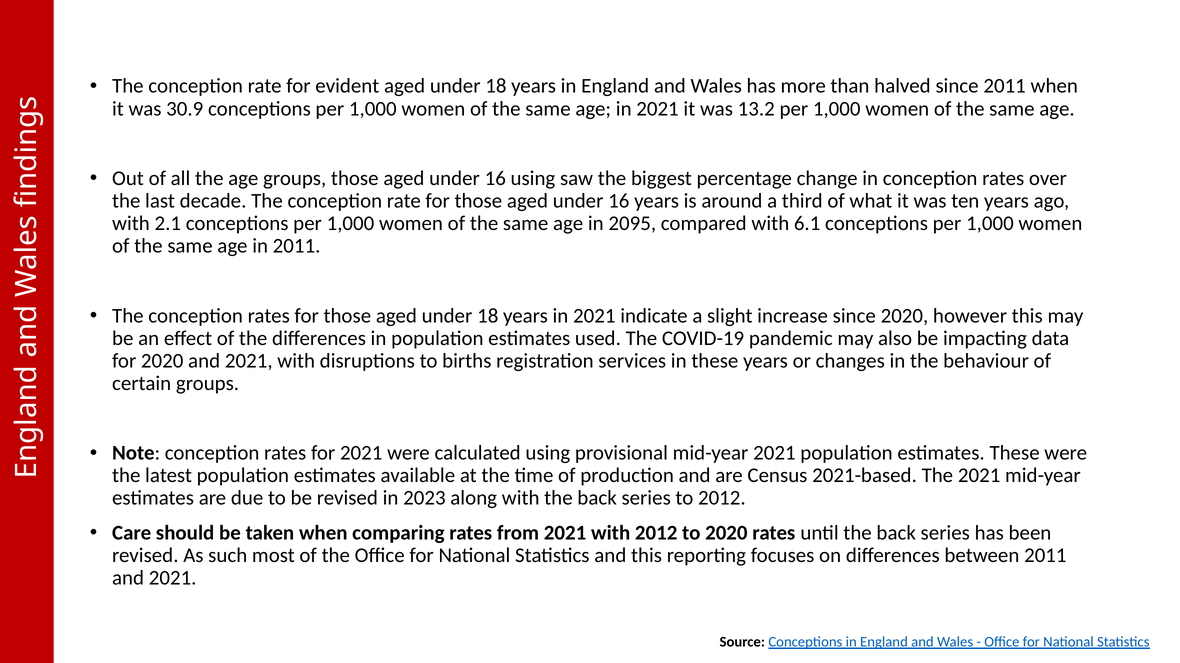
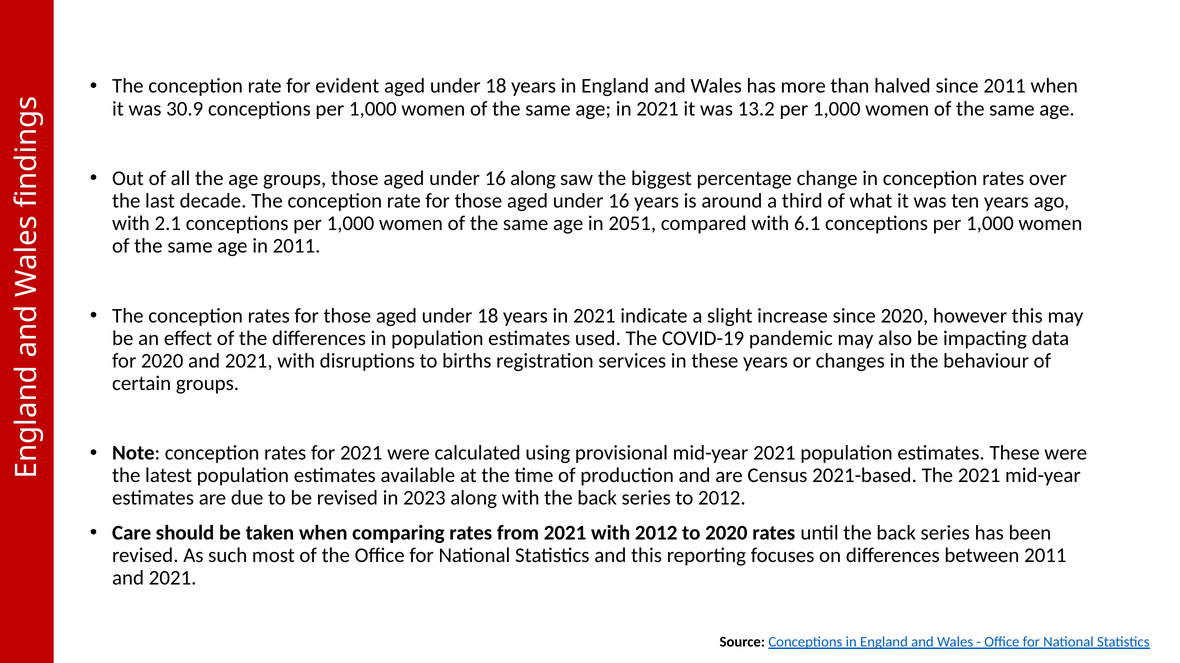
16 using: using -> along
2095: 2095 -> 2051
